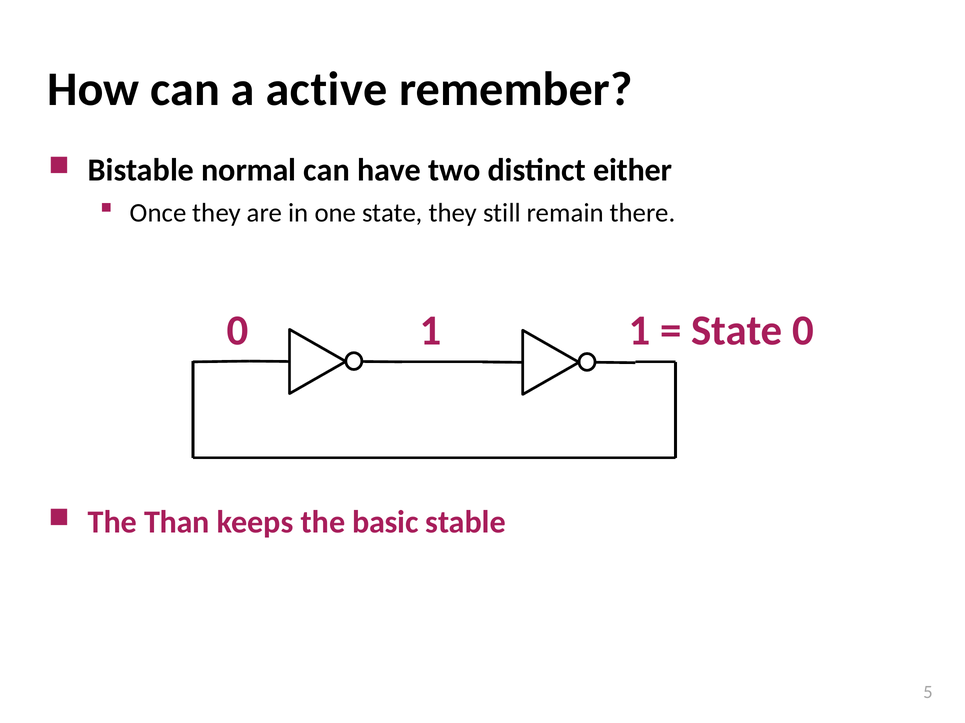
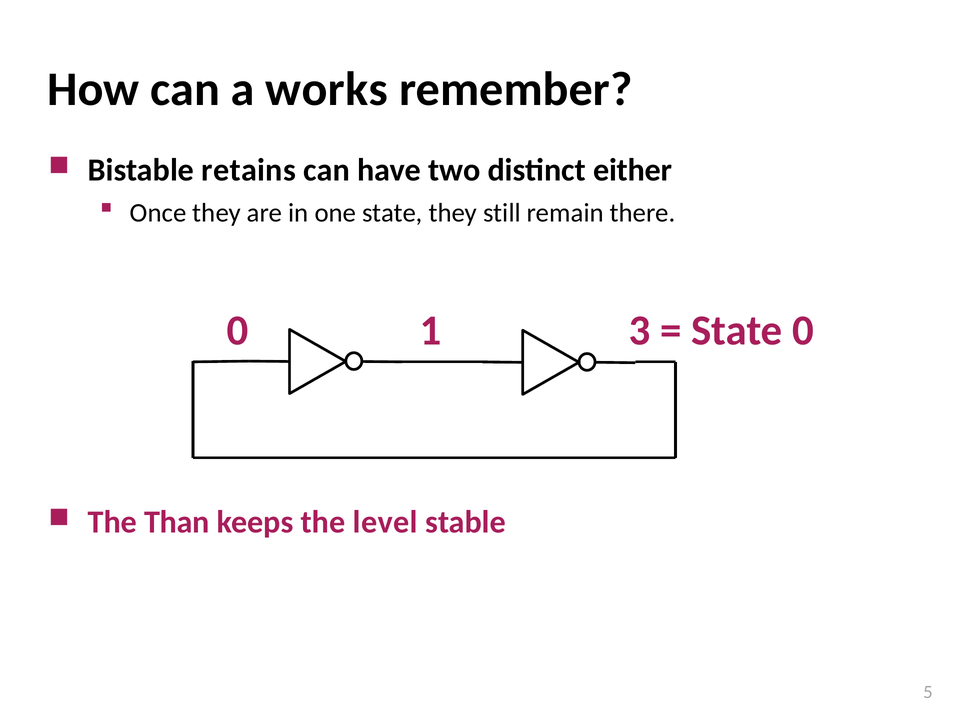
active: active -> works
normal: normal -> retains
1 1: 1 -> 3
basic: basic -> level
